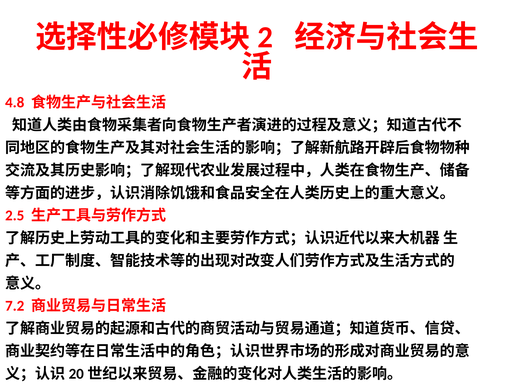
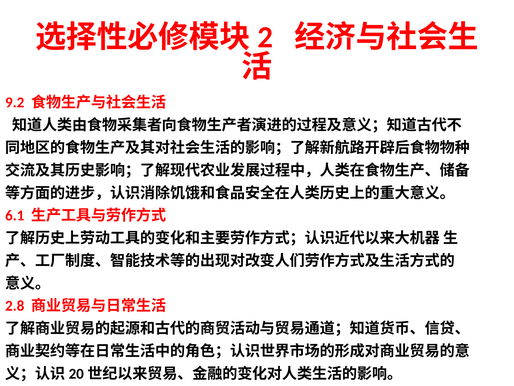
4.8: 4.8 -> 9.2
2.5: 2.5 -> 6.1
7.2: 7.2 -> 2.8
